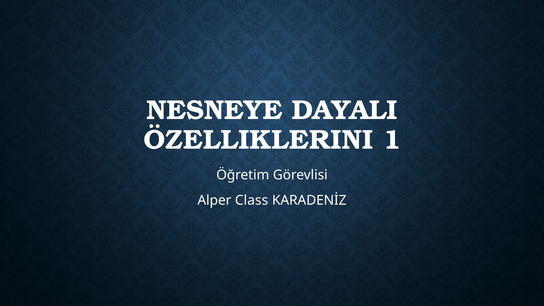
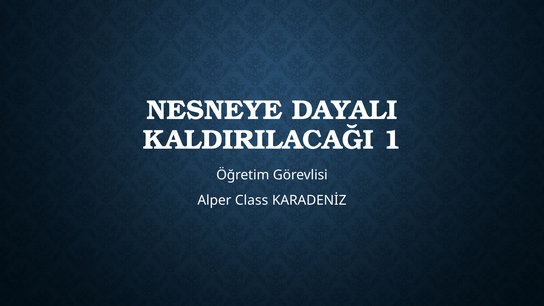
ÖZELLIKLERINI: ÖZELLIKLERINI -> KALDIRILACAĞI
